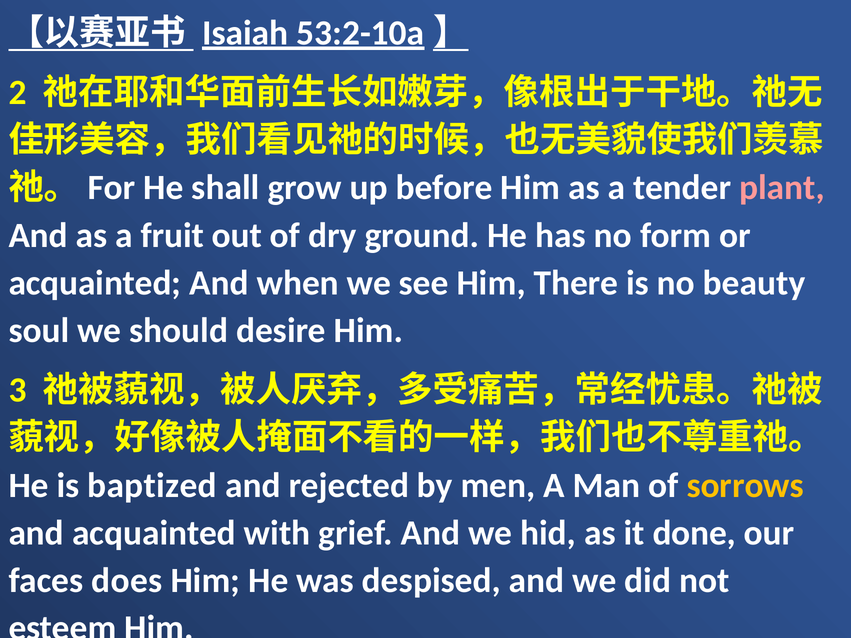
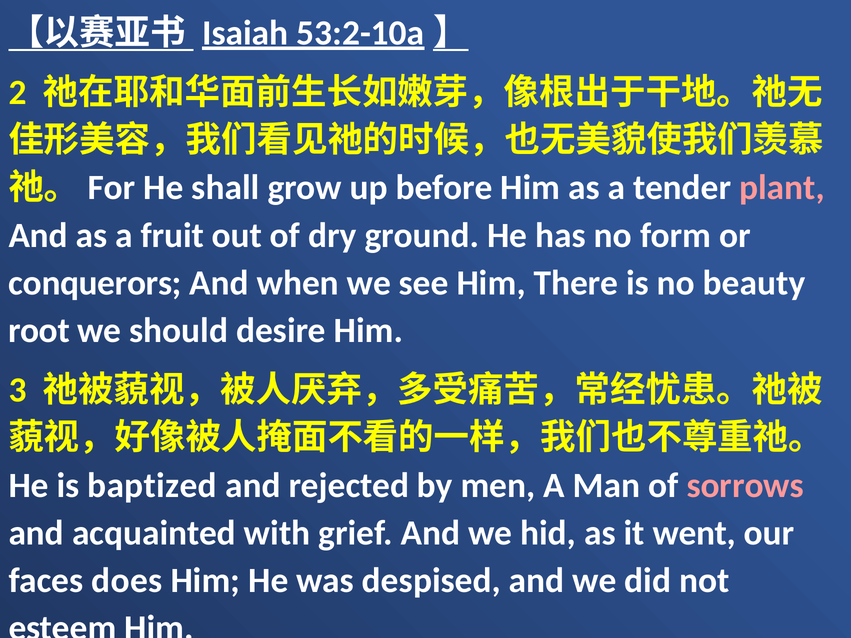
acquainted at (95, 283): acquainted -> conquerors
soul: soul -> root
sorrows colour: yellow -> pink
done: done -> went
